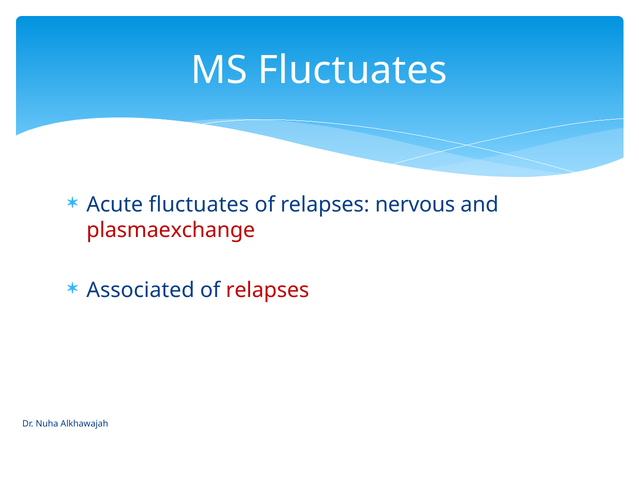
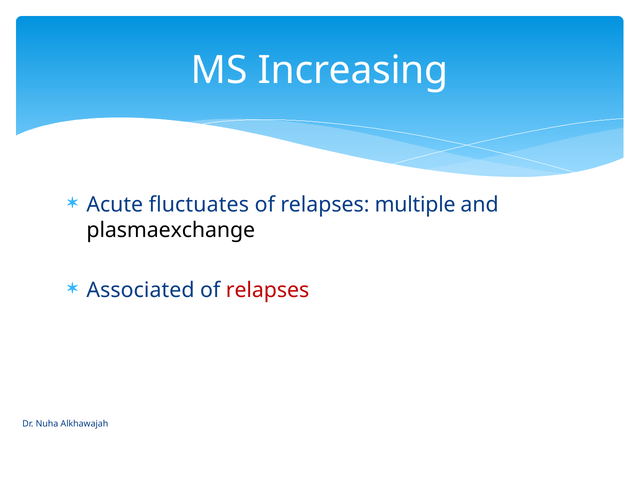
MS Fluctuates: Fluctuates -> Increasing
nervous: nervous -> multiple
plasmaexchange colour: red -> black
